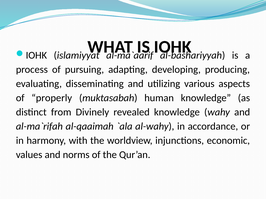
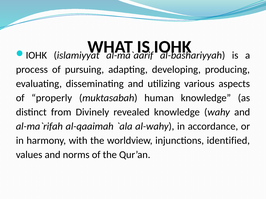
economic: economic -> identified
